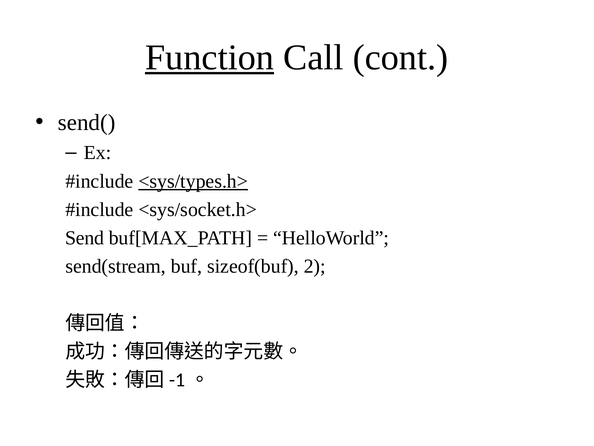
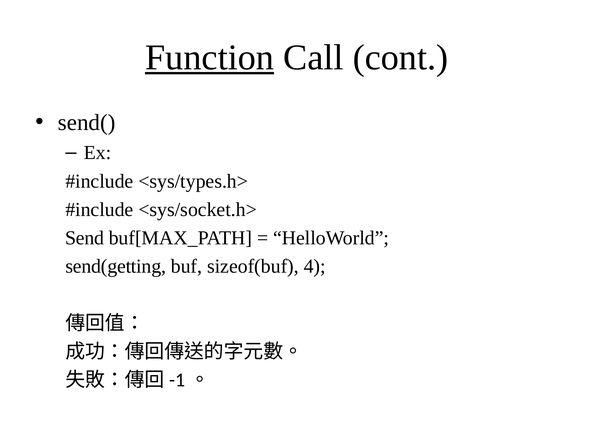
<sys/types.h> underline: present -> none
send(stream: send(stream -> send(getting
2: 2 -> 4
